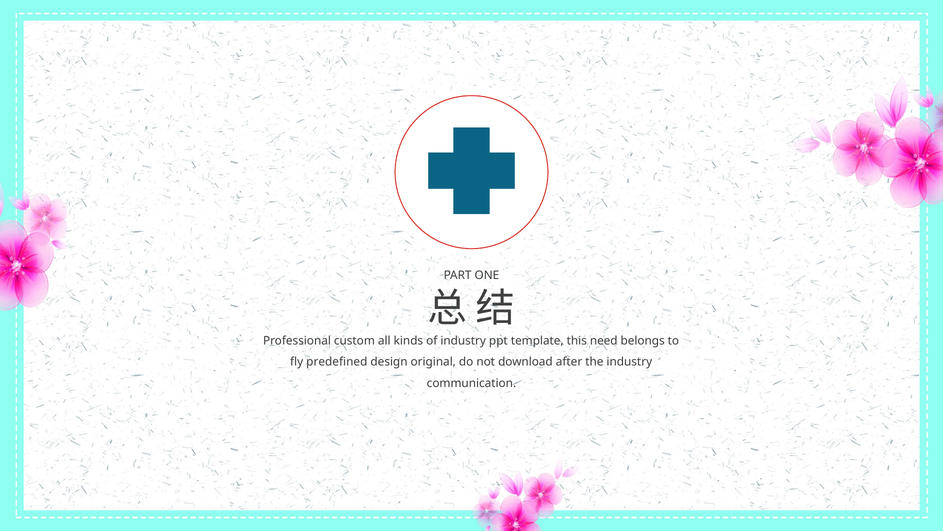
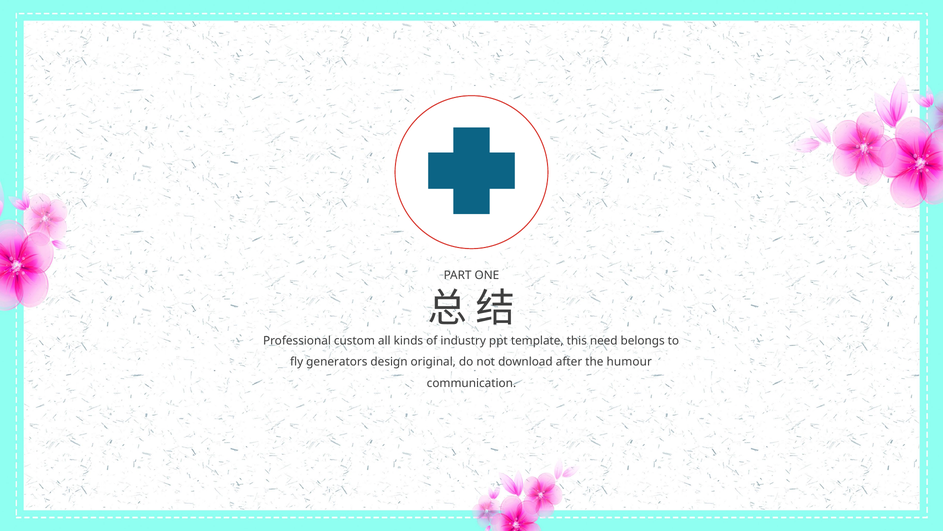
predefined: predefined -> generators
the industry: industry -> humour
